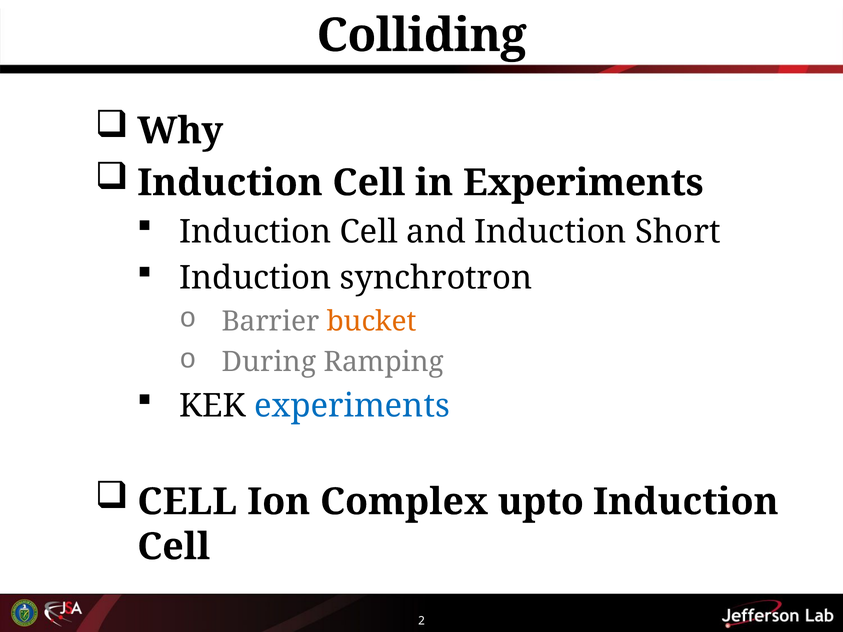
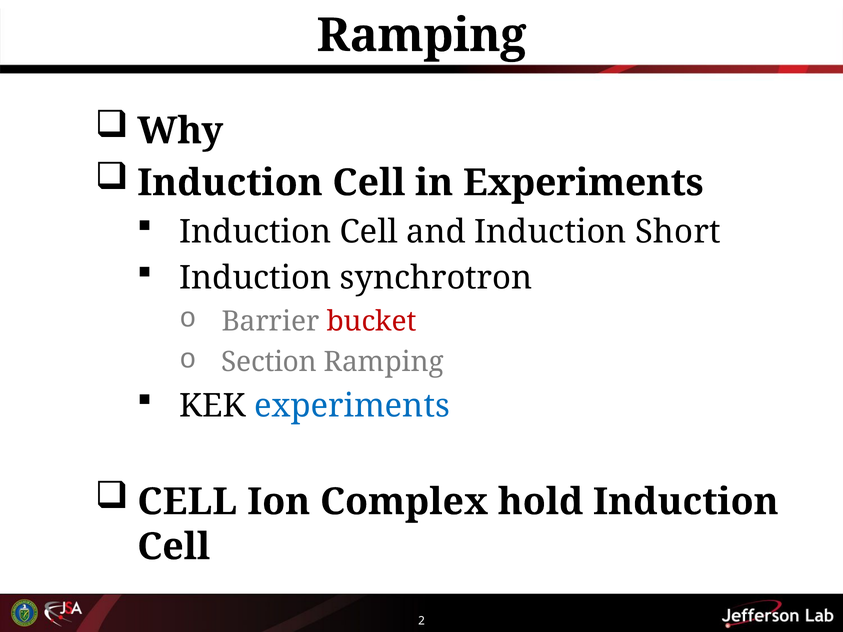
Colliding at (422, 36): Colliding -> Ramping
bucket colour: orange -> red
During: During -> Section
upto: upto -> hold
